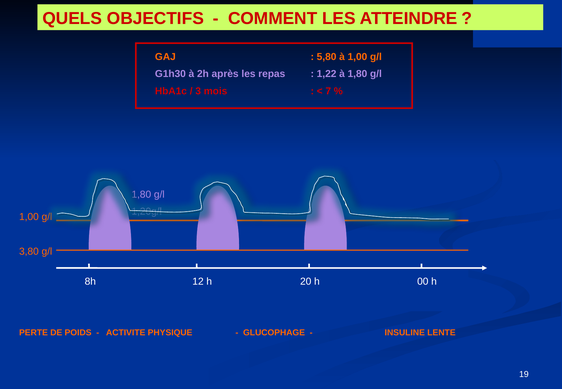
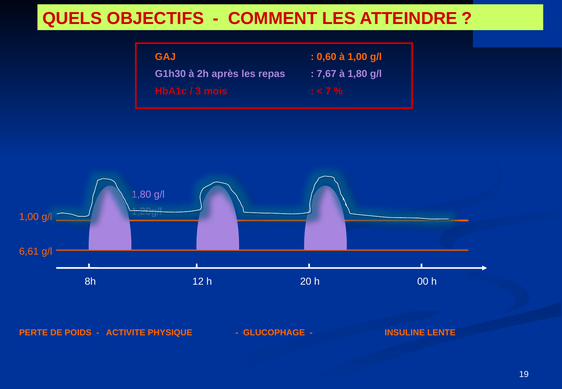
5,80: 5,80 -> 0,60
1,22: 1,22 -> 7,67
3,80: 3,80 -> 6,61
